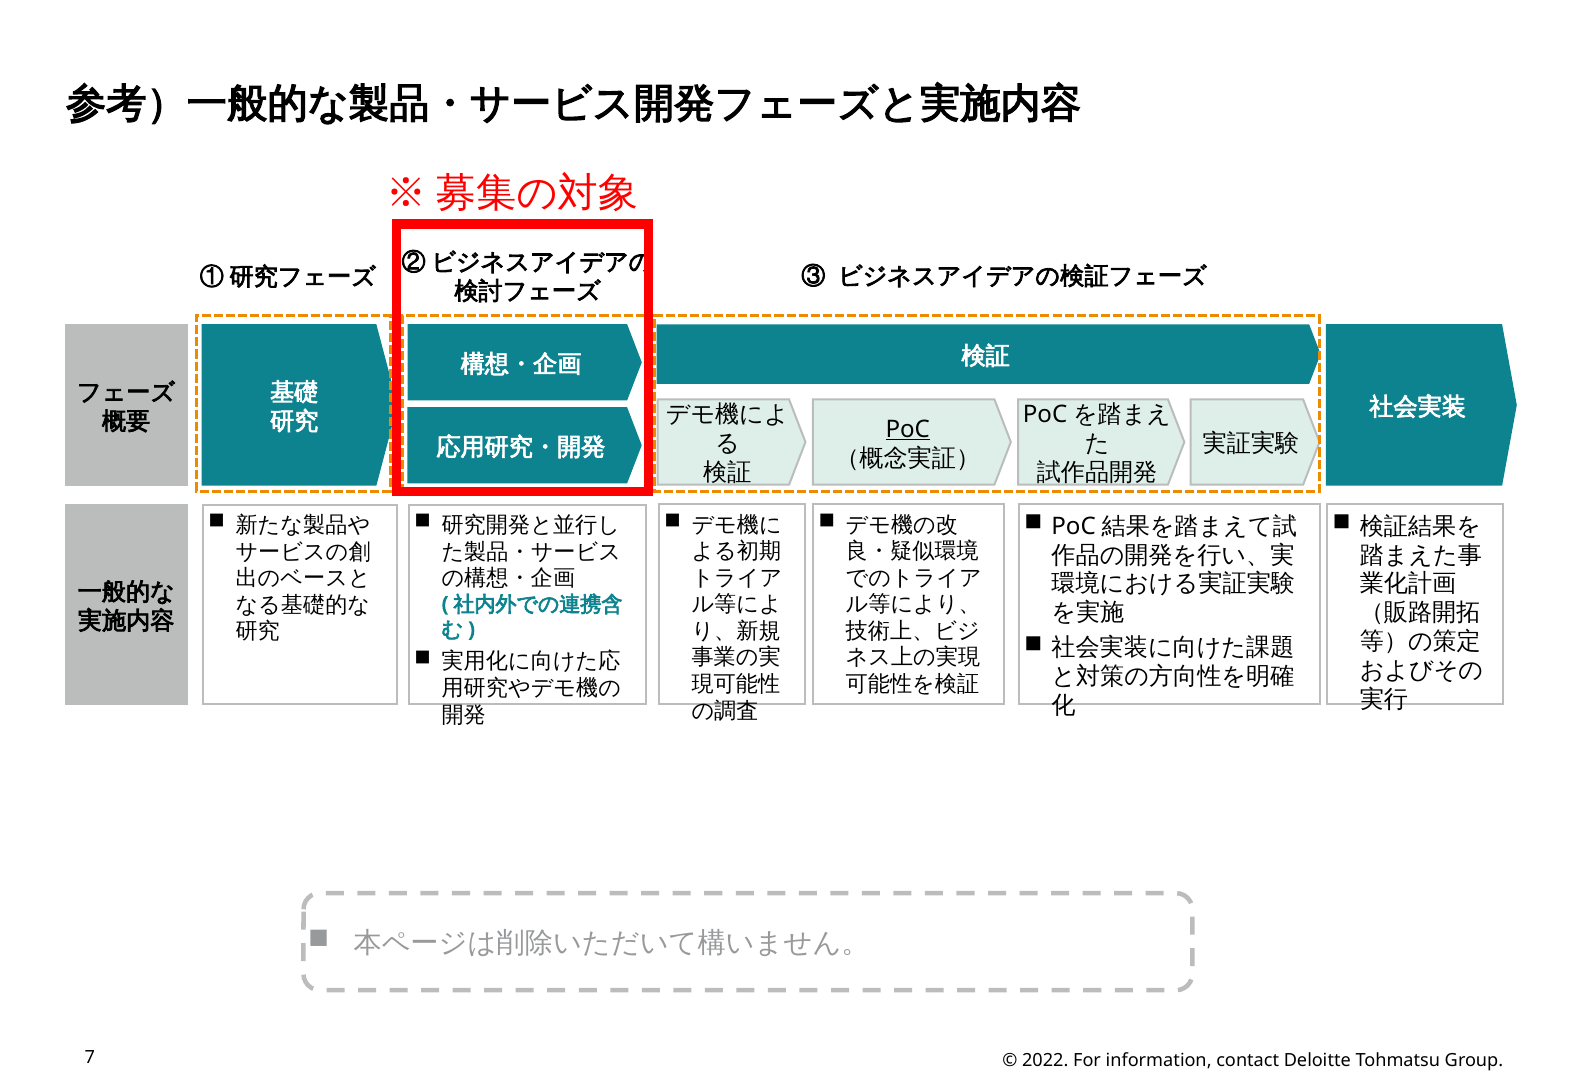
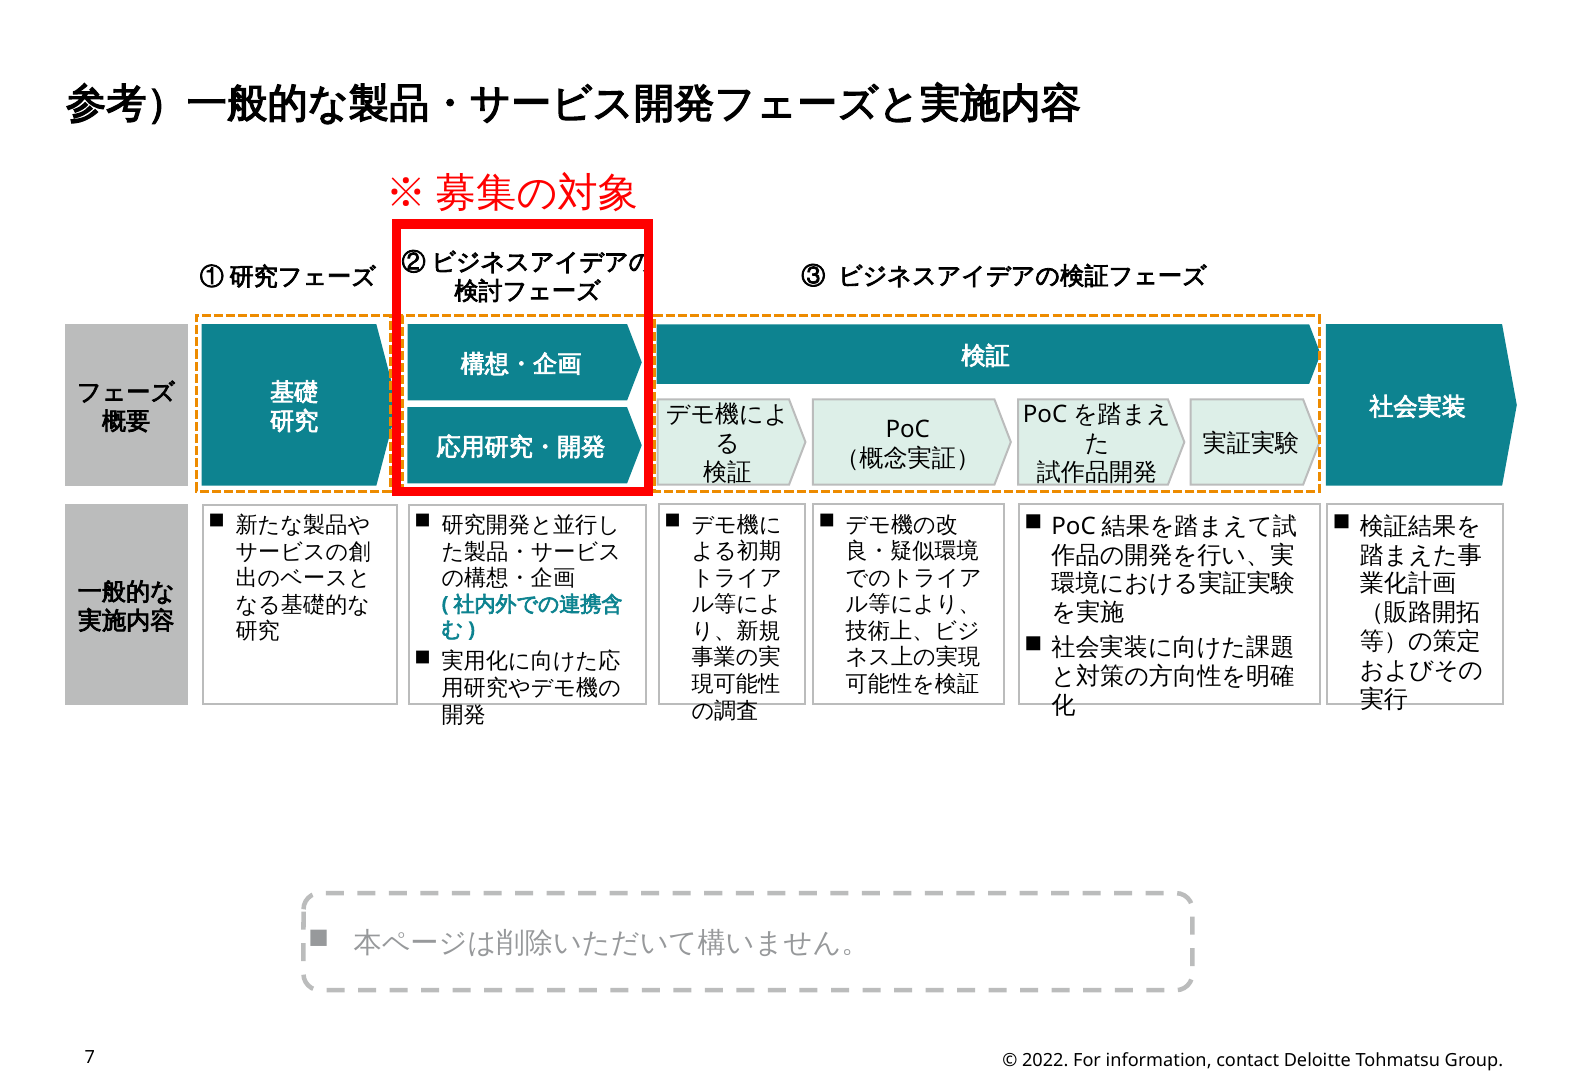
PoC underline: present -> none
